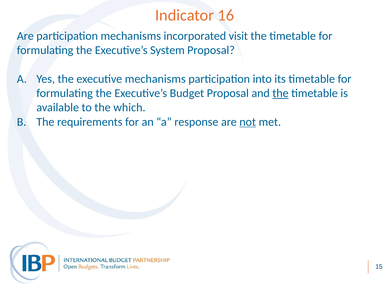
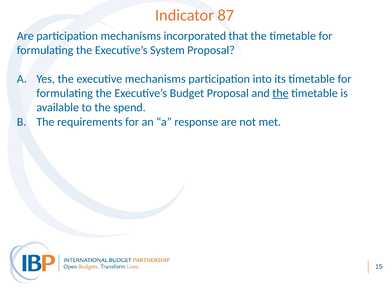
16: 16 -> 87
visit: visit -> that
which: which -> spend
not underline: present -> none
